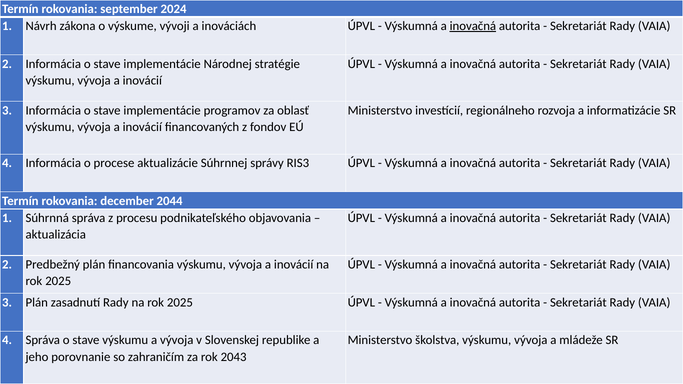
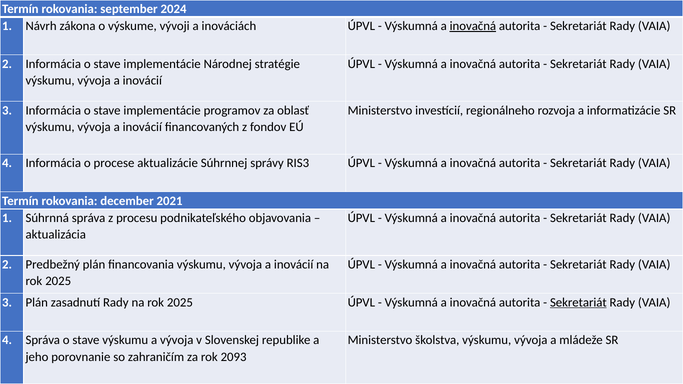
2044: 2044 -> 2021
Sekretariát at (578, 302) underline: none -> present
2043: 2043 -> 2093
